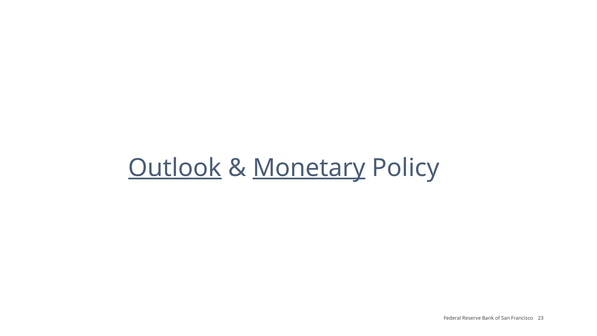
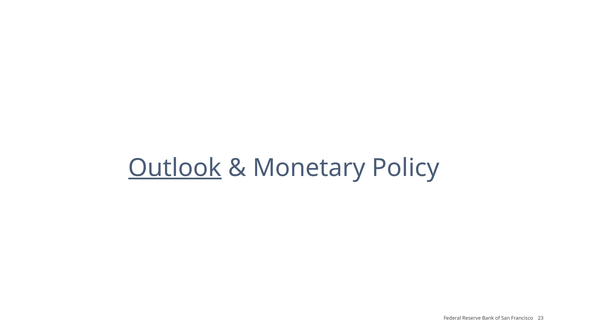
Monetary underline: present -> none
